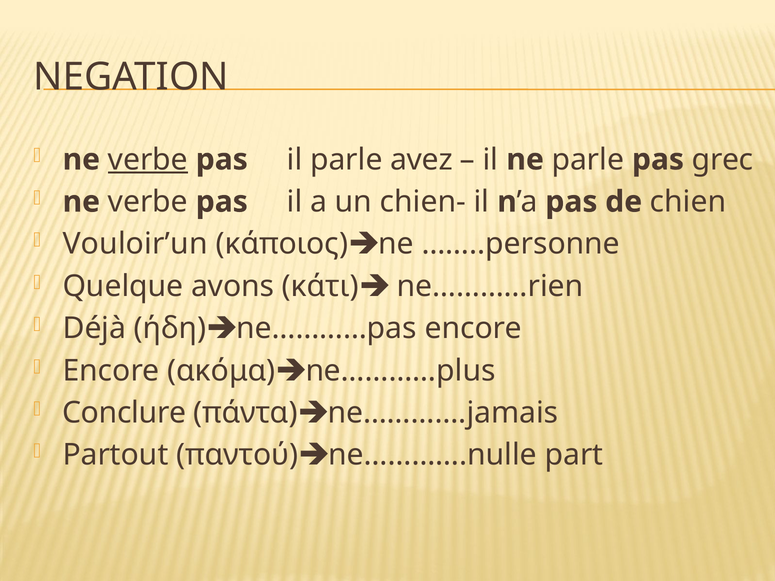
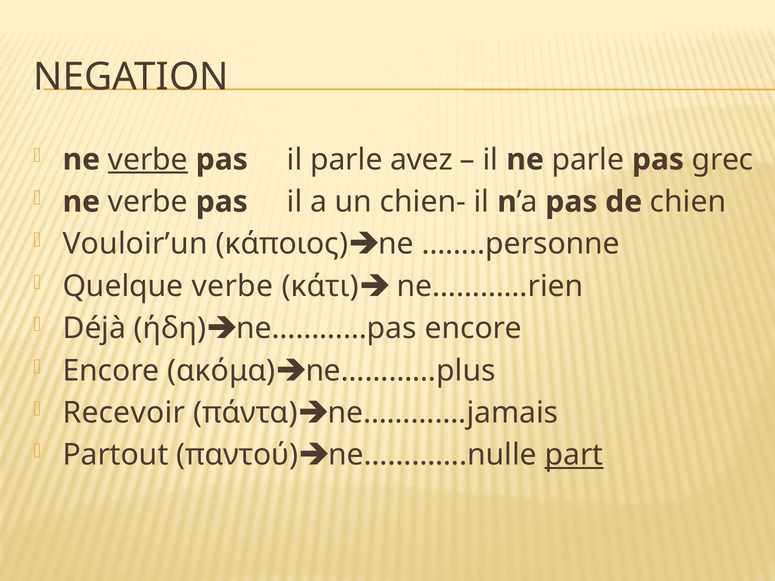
Quelque avons: avons -> verbe
Conclure: Conclure -> Recevoir
part underline: none -> present
